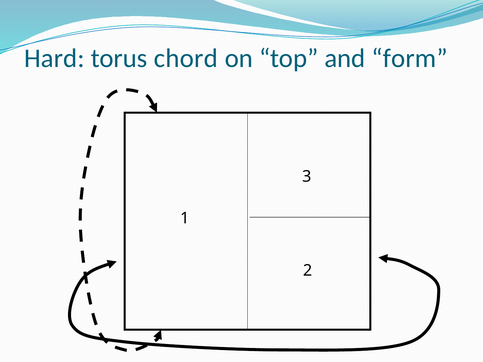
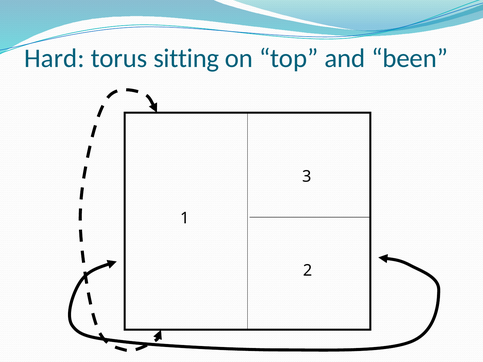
chord: chord -> sitting
form: form -> been
